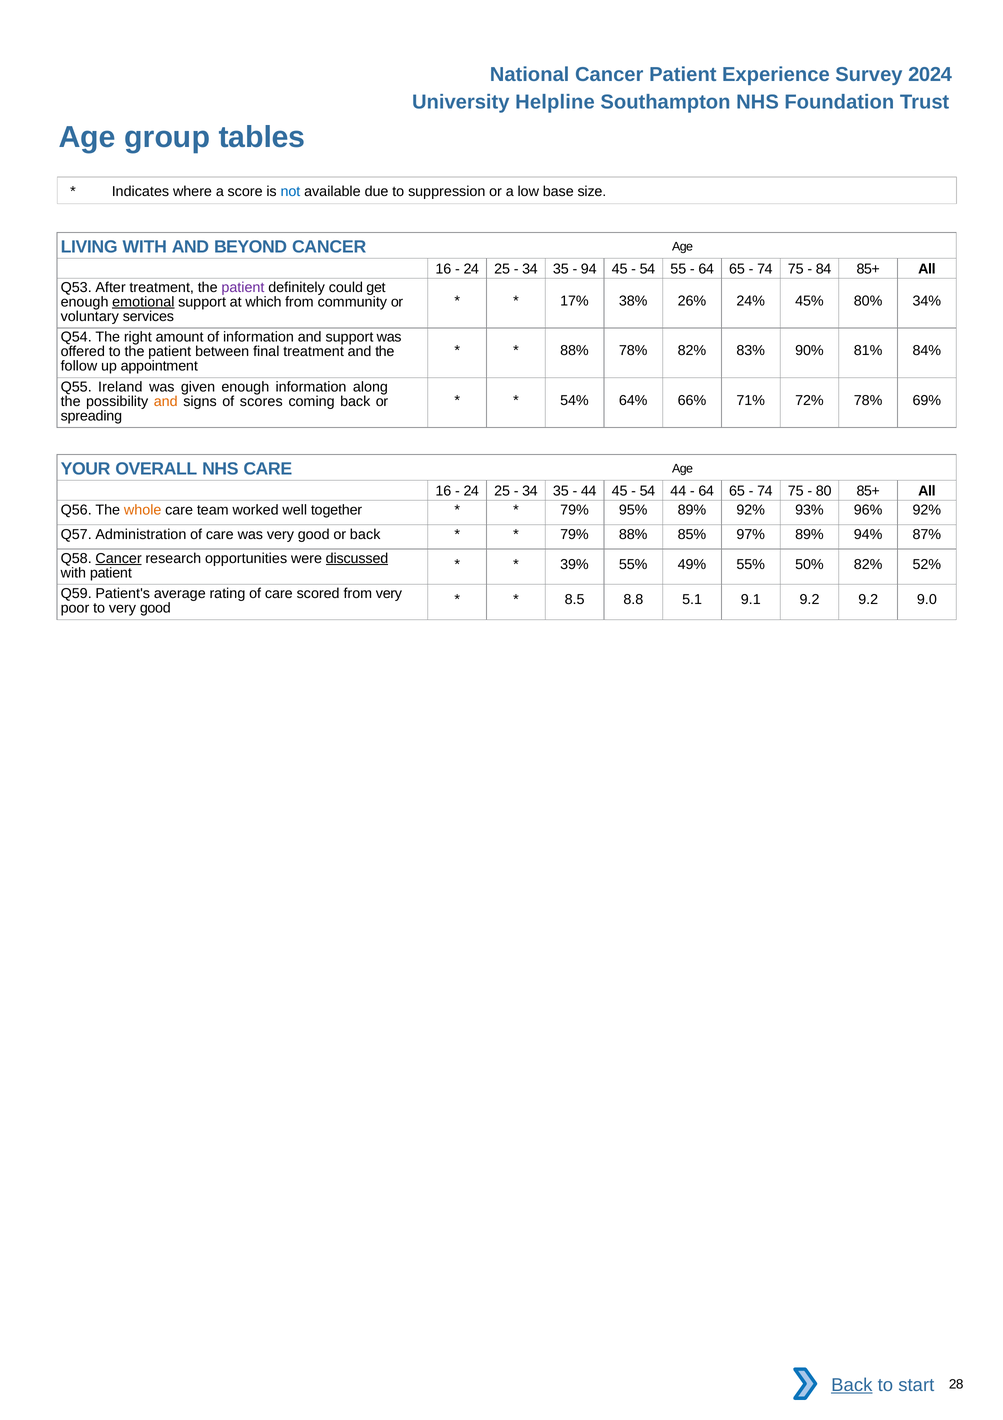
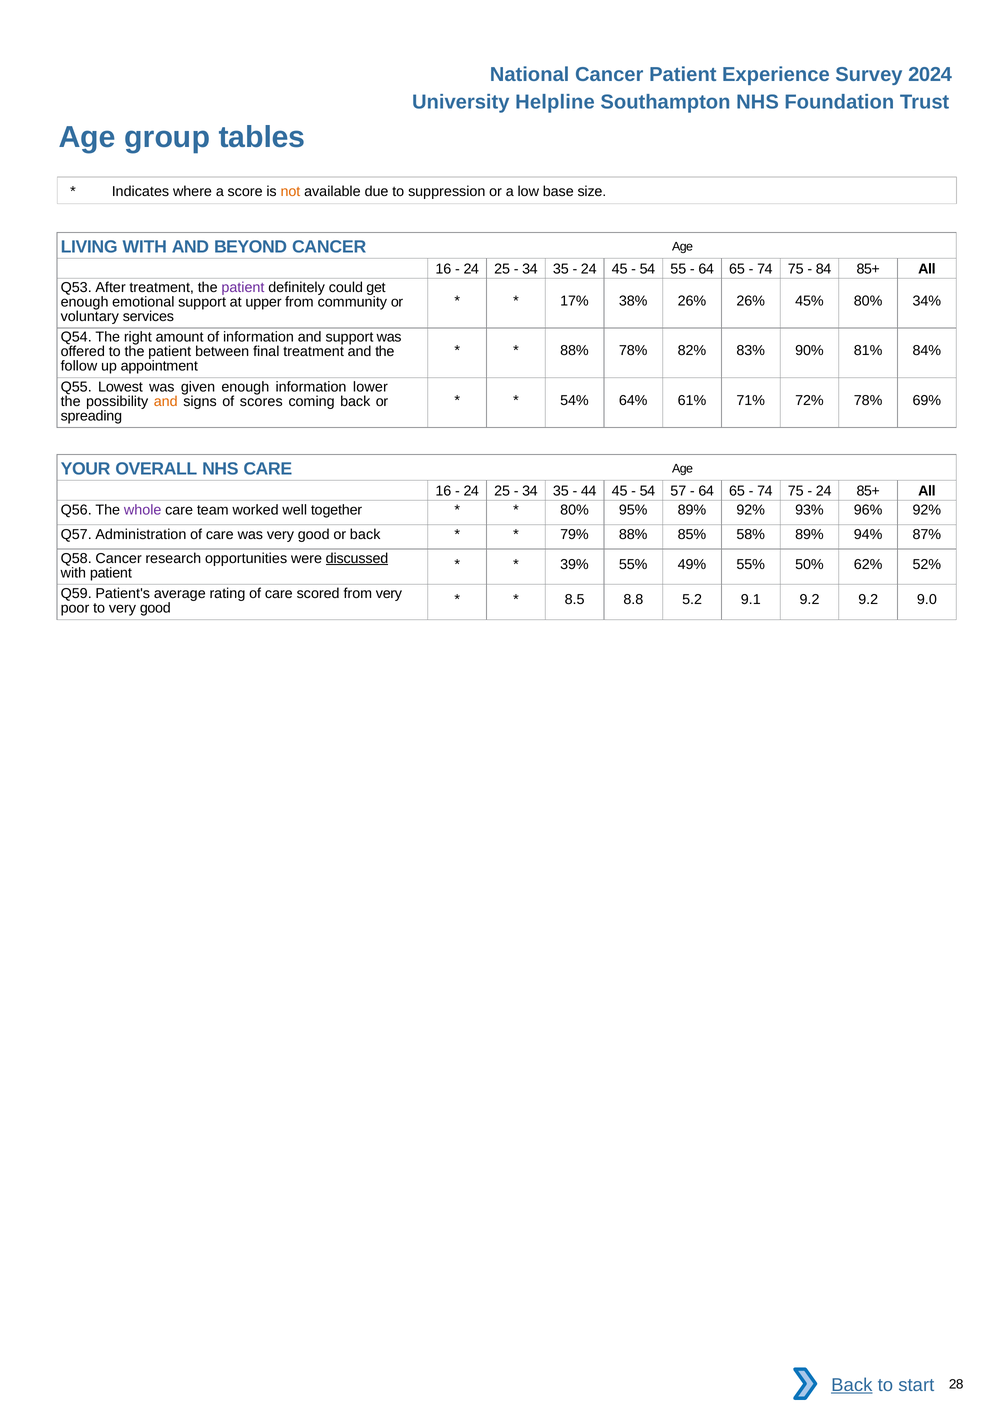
not colour: blue -> orange
94 at (589, 269): 94 -> 24
26% 24%: 24% -> 26%
emotional underline: present -> none
which: which -> upper
Ireland: Ireland -> Lowest
along: along -> lower
66%: 66% -> 61%
54 44: 44 -> 57
80 at (824, 491): 80 -> 24
whole colour: orange -> purple
79% at (575, 510): 79% -> 80%
97%: 97% -> 58%
Cancer at (119, 558) underline: present -> none
50% 82%: 82% -> 62%
5.1: 5.1 -> 5.2
